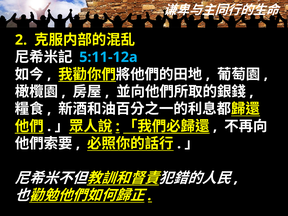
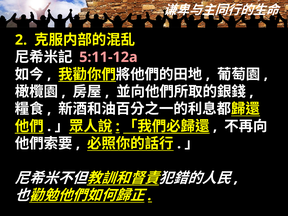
5:11-12a colour: light blue -> pink
